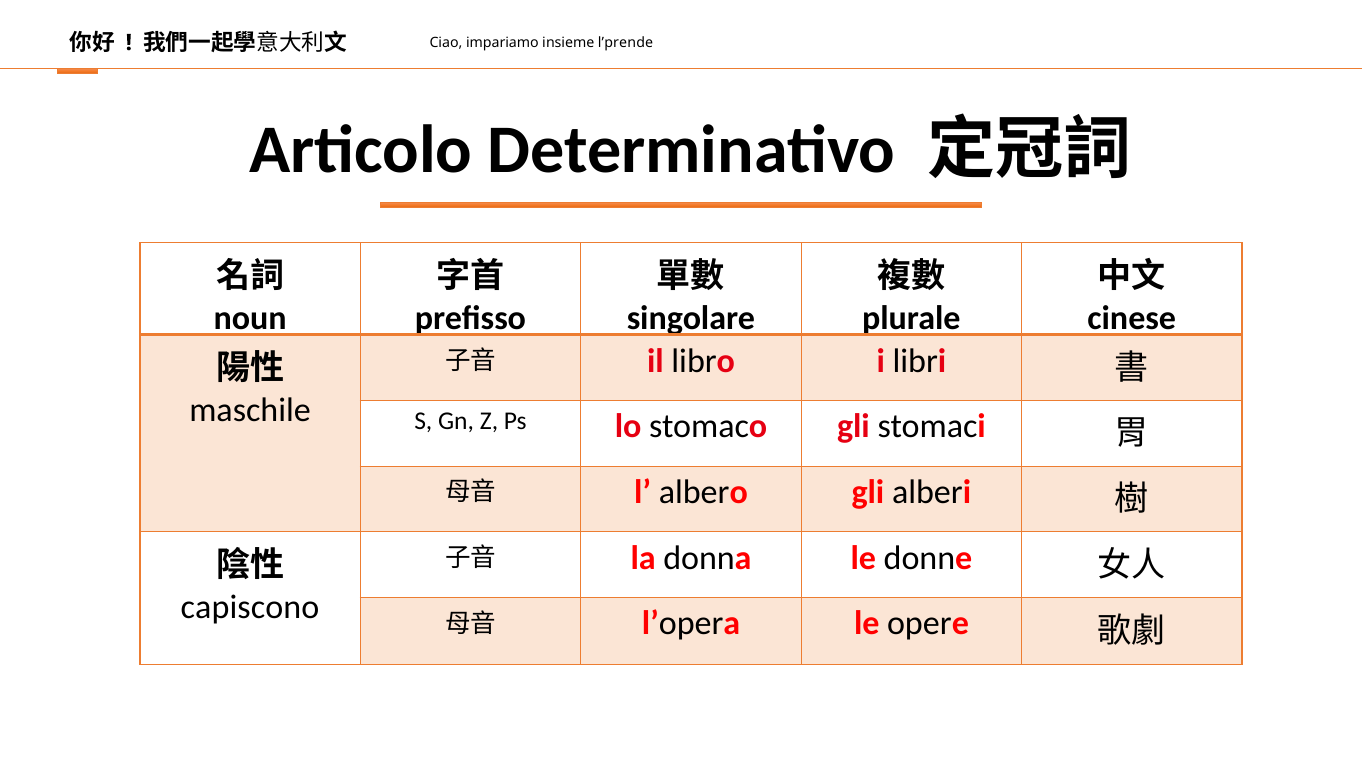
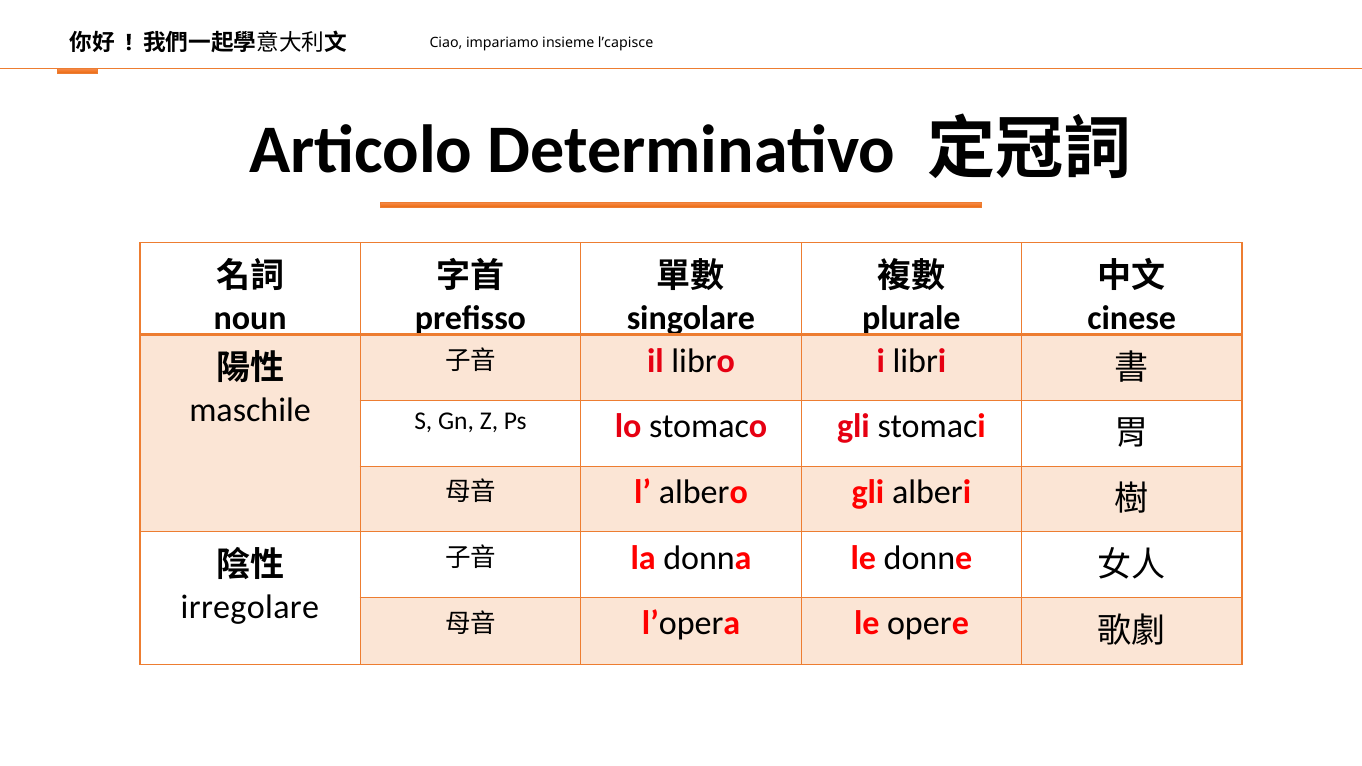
l’prende: l’prende -> l’capisce
capiscono: capiscono -> irregolare
